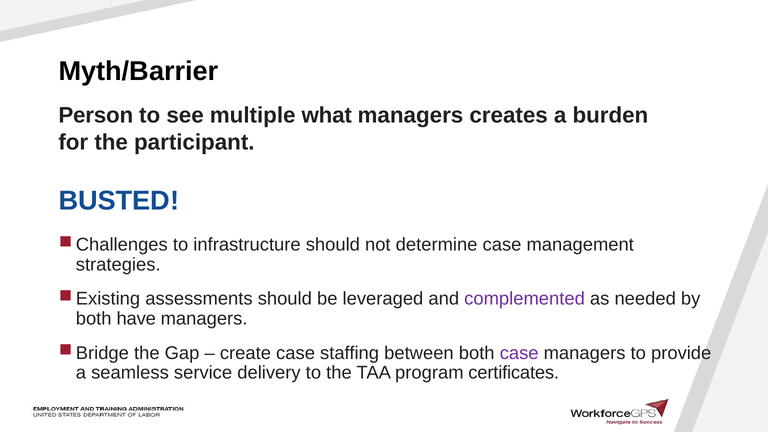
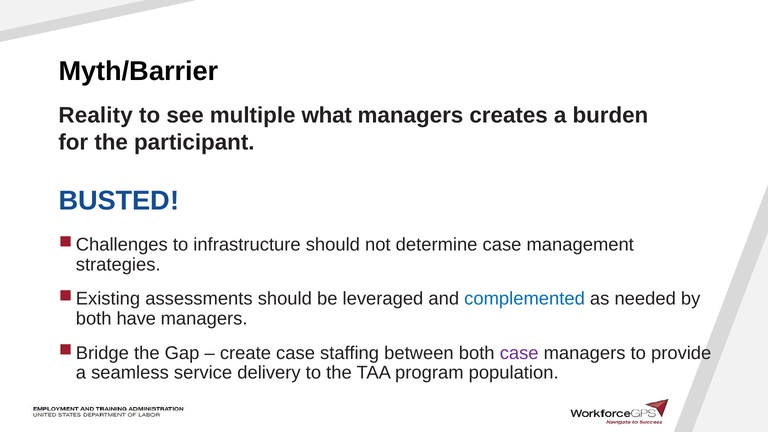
Person: Person -> Reality
complemented colour: purple -> blue
certificates: certificates -> population
